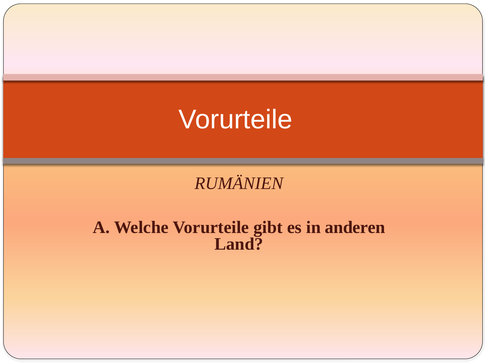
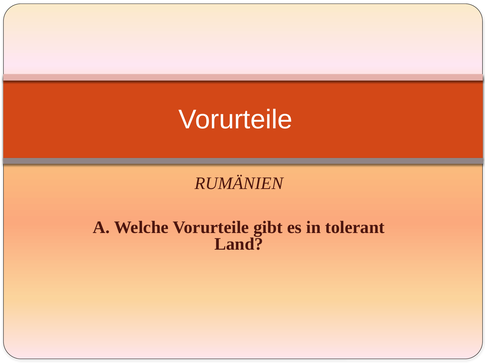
anderen: anderen -> tolerant
